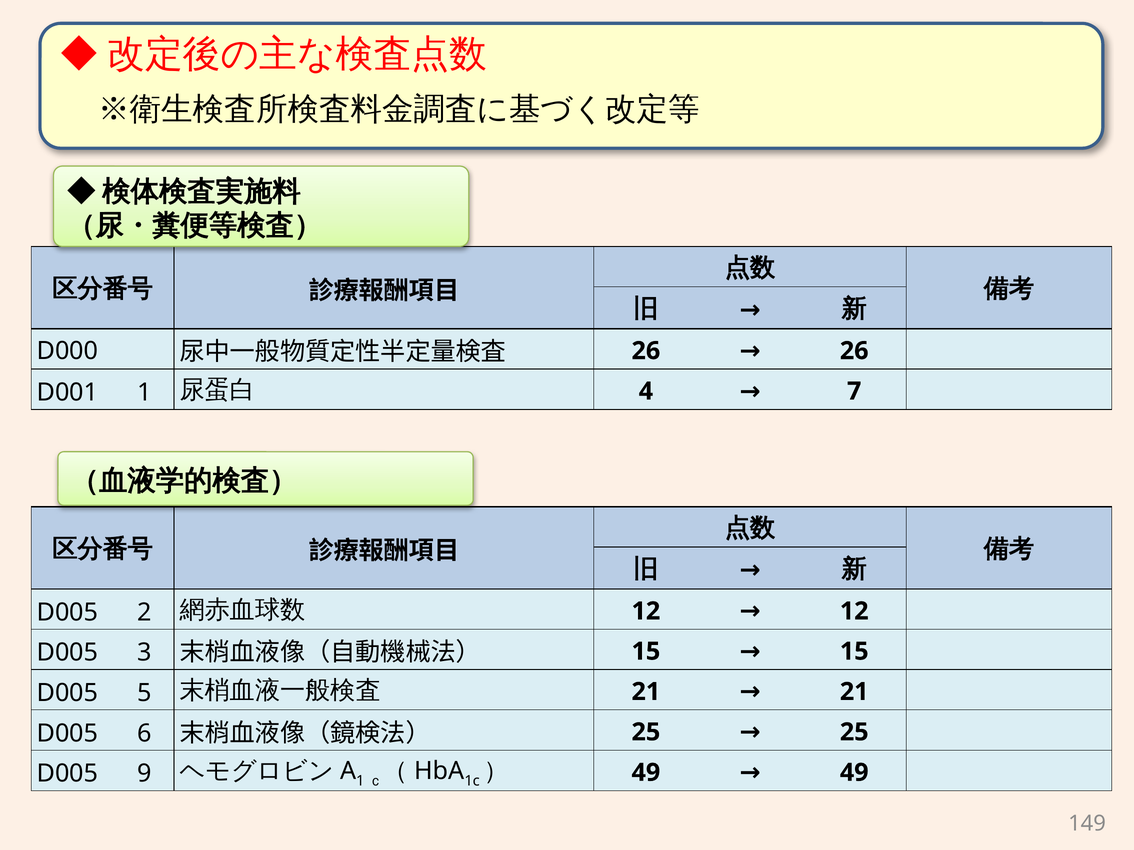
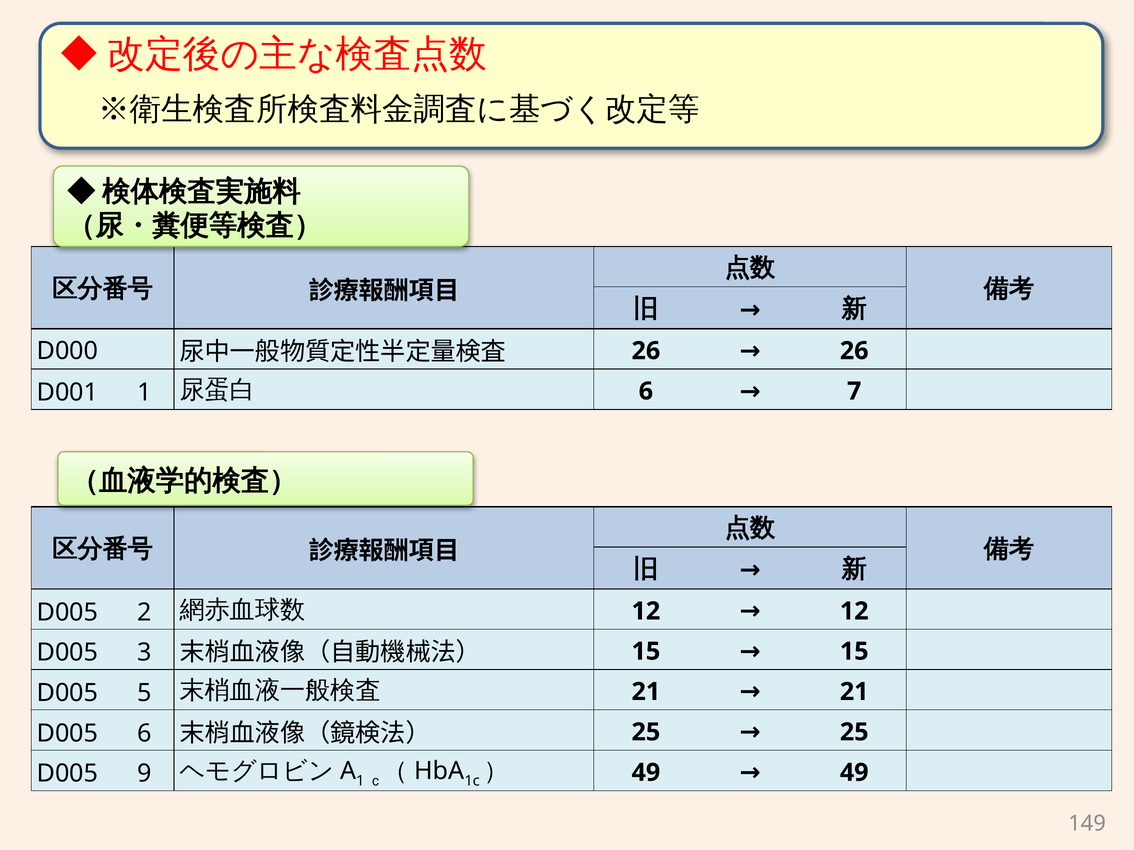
4 at (646, 391): 4 -> 6
